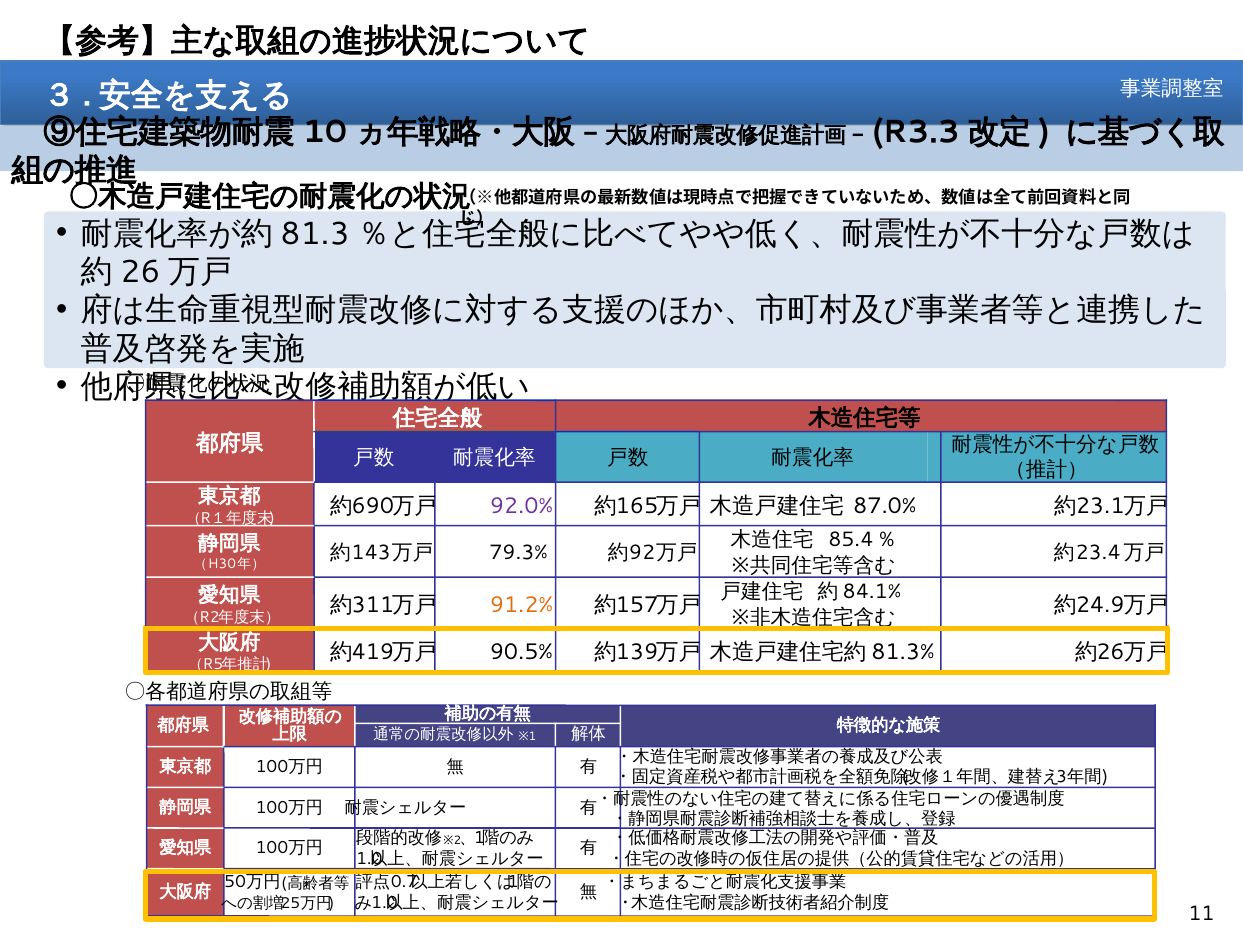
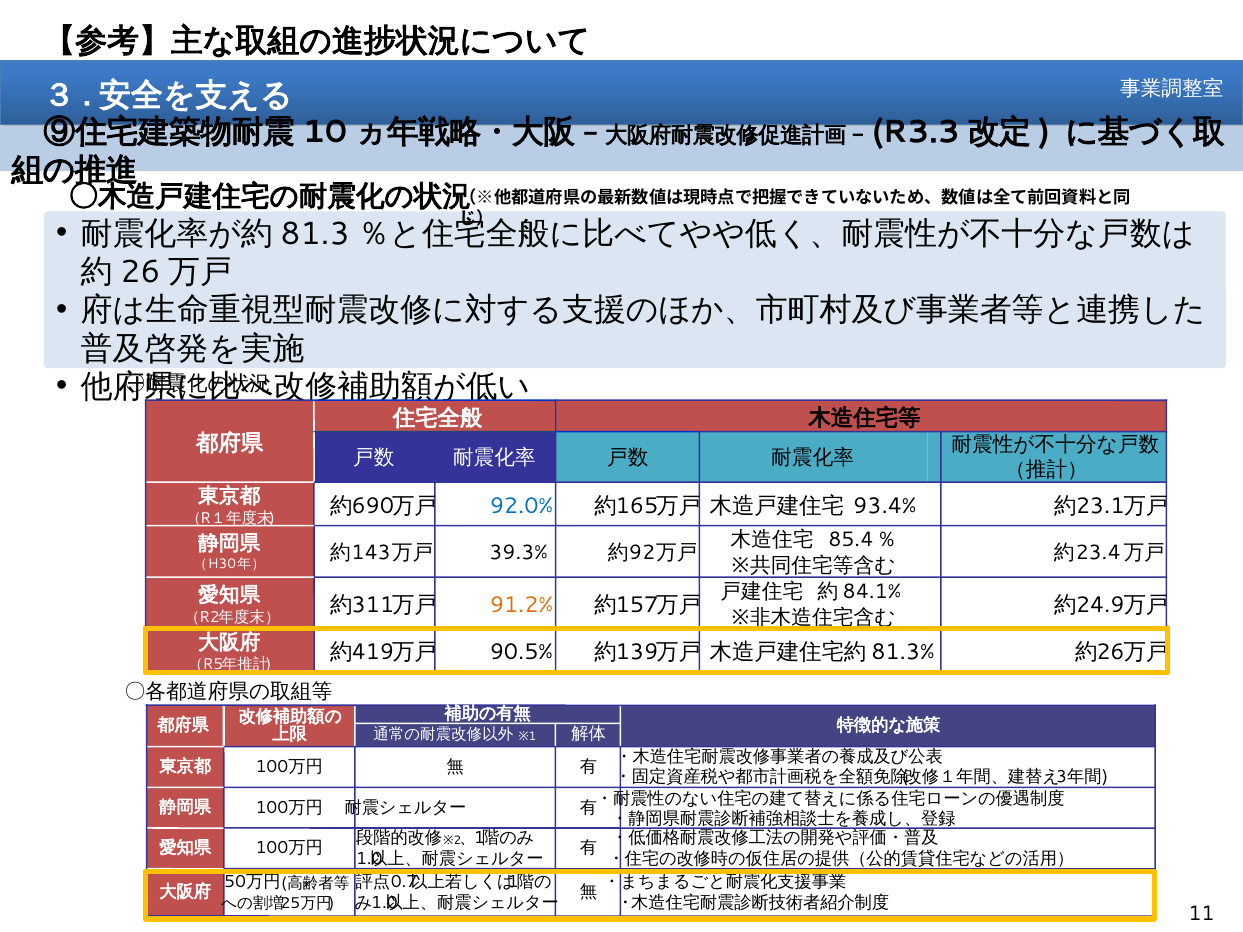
92.0% colour: purple -> blue
87.0%: 87.0% -> 93.4%
79.3%: 79.3% -> 39.3%
